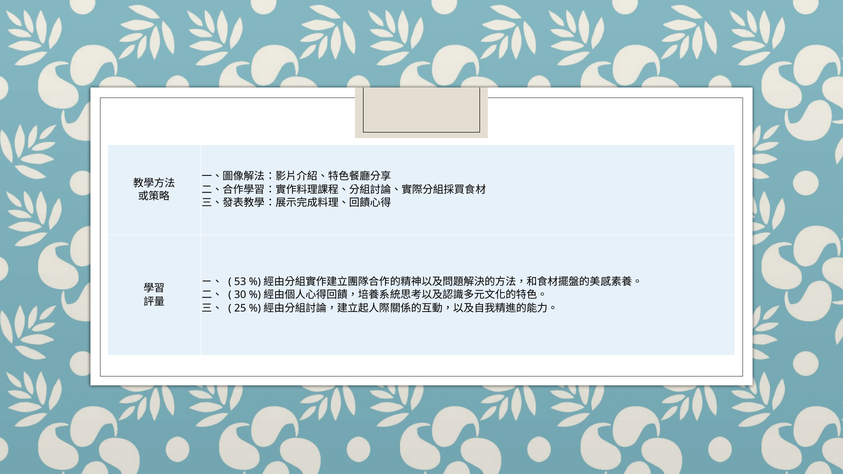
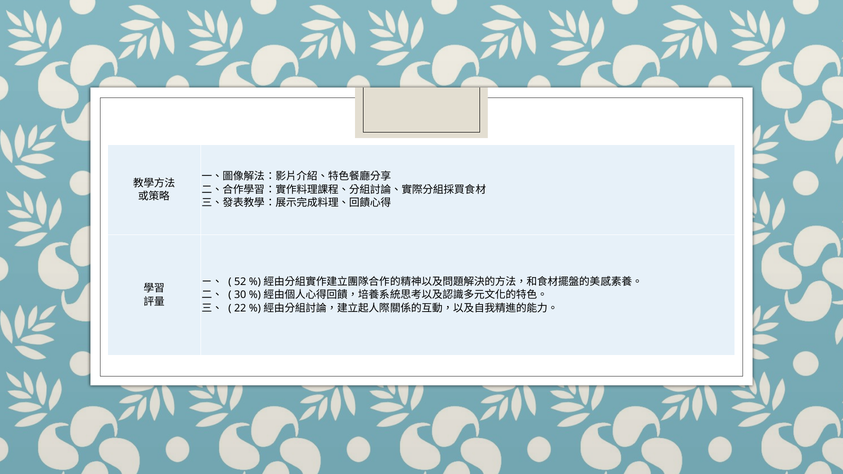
53: 53 -> 52
25: 25 -> 22
